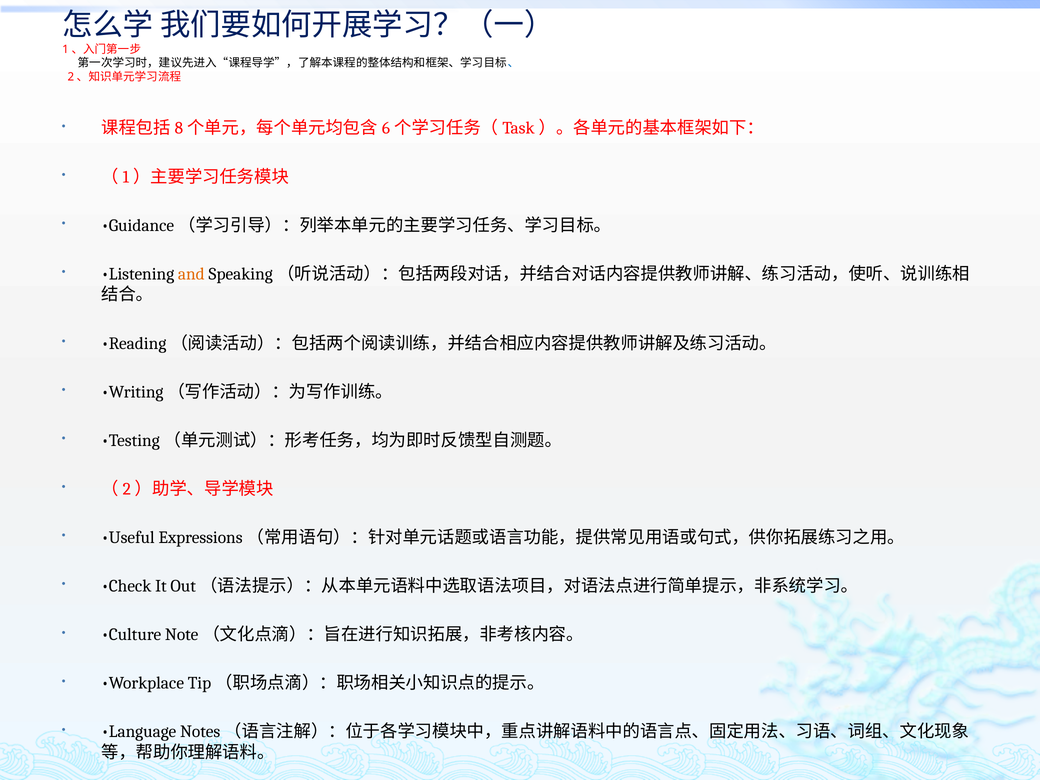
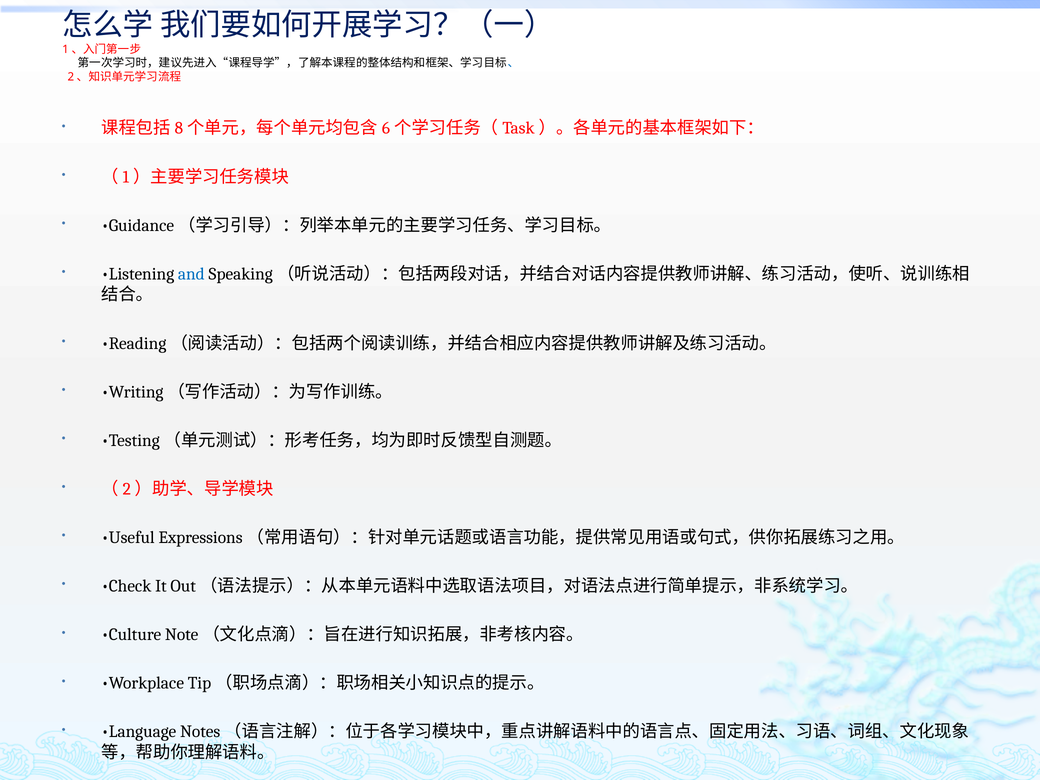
and colour: orange -> blue
